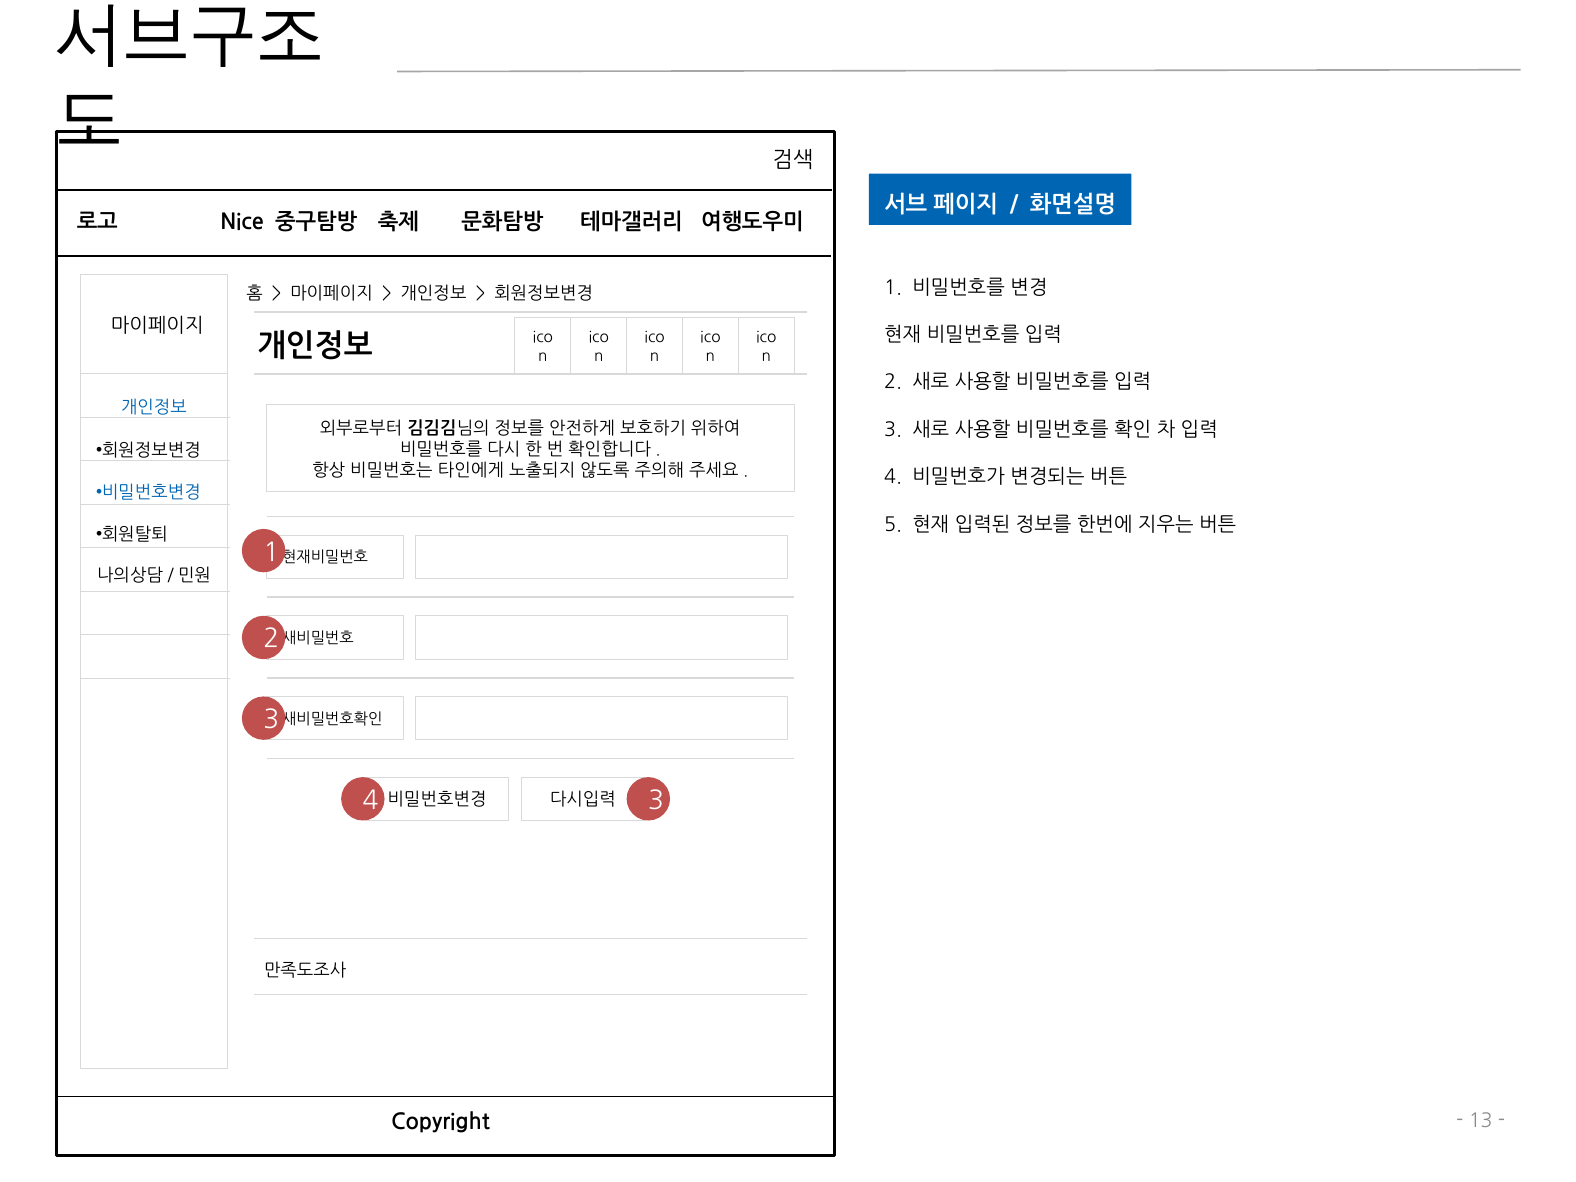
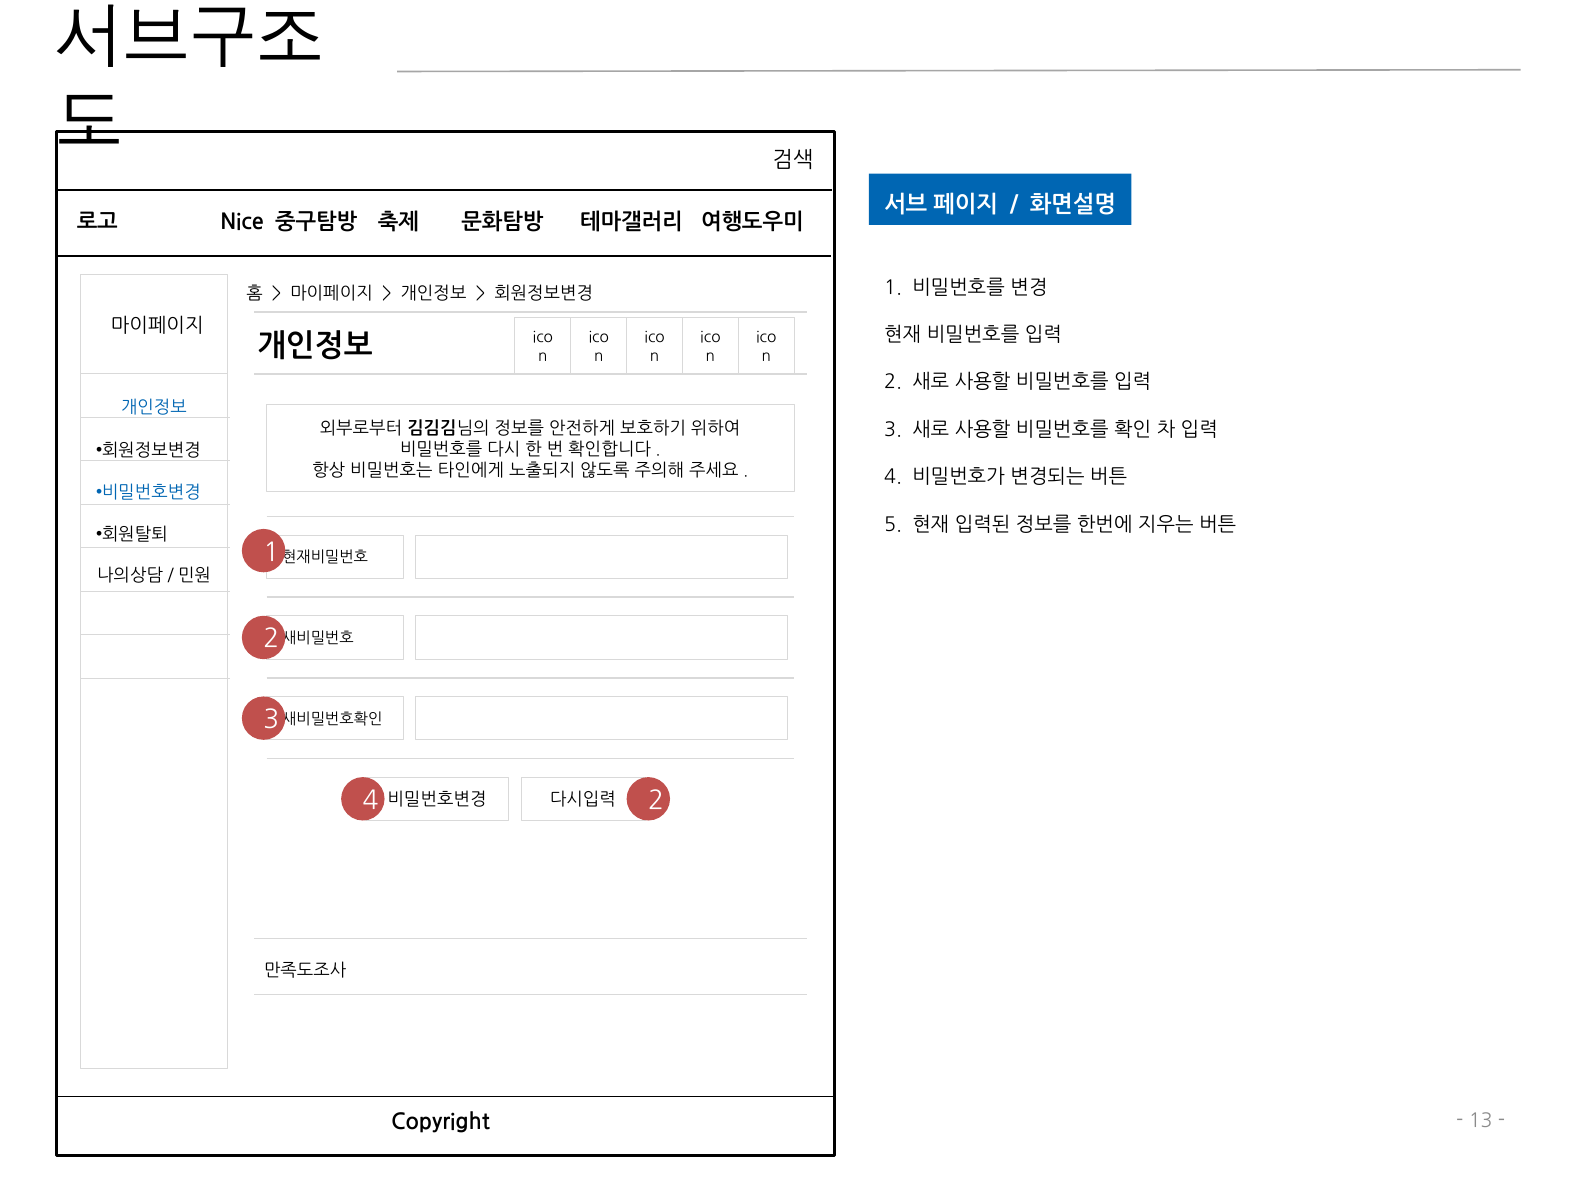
4 3: 3 -> 2
